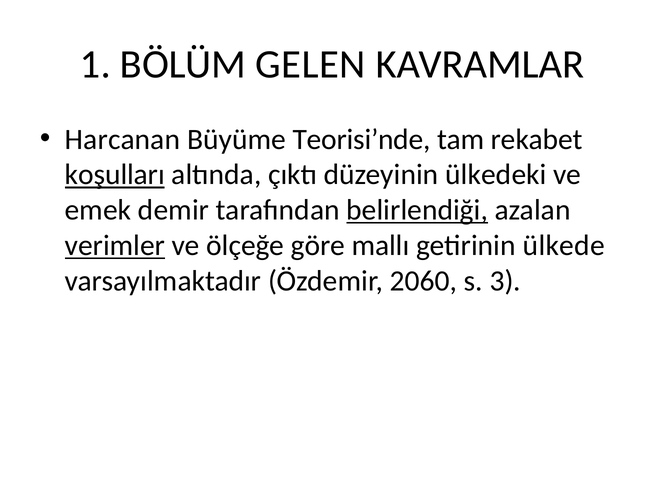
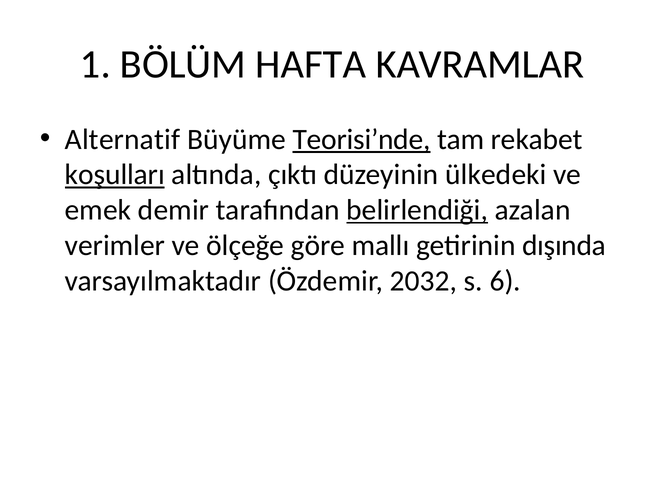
GELEN: GELEN -> HAFTA
Harcanan: Harcanan -> Alternatif
Teorisi’nde underline: none -> present
verimler underline: present -> none
ülkede: ülkede -> dışında
2060: 2060 -> 2032
3: 3 -> 6
